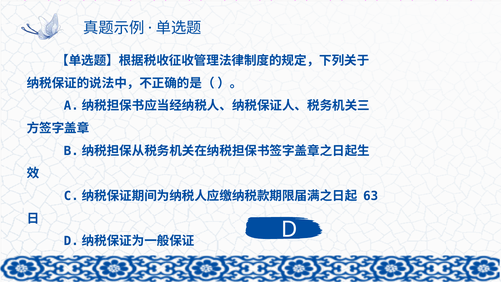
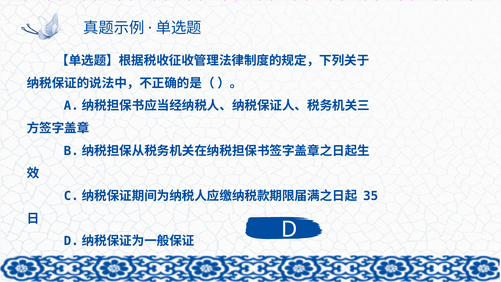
63: 63 -> 35
